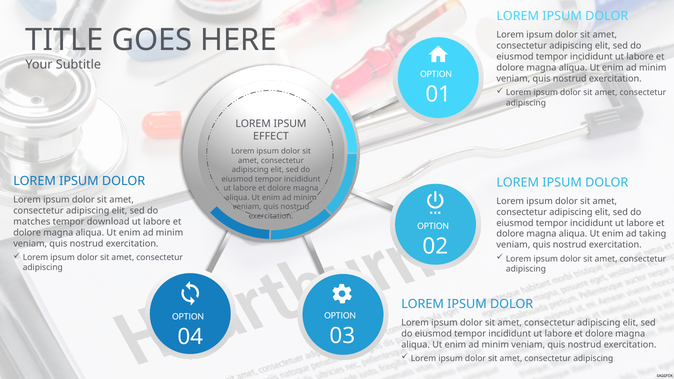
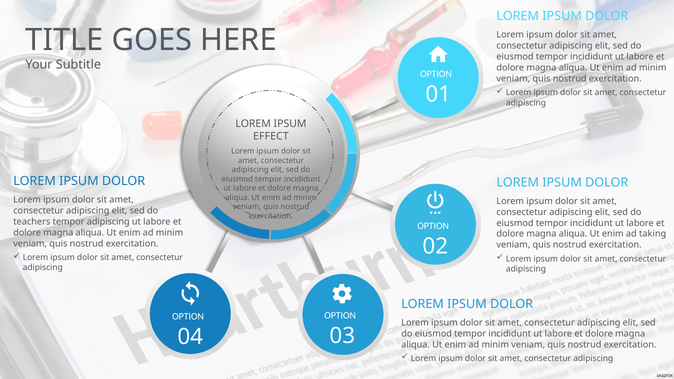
matches: matches -> teachers
tempor download: download -> adipiscing
